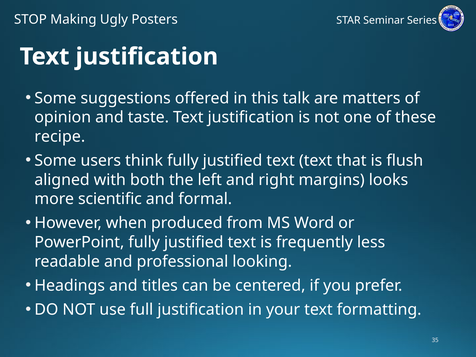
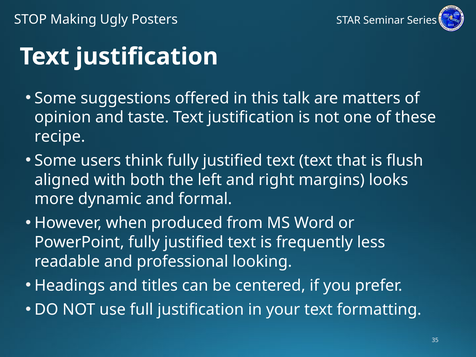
scientific: scientific -> dynamic
